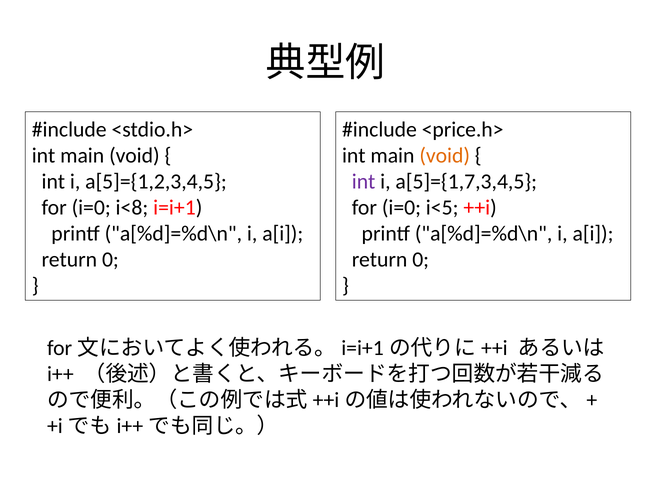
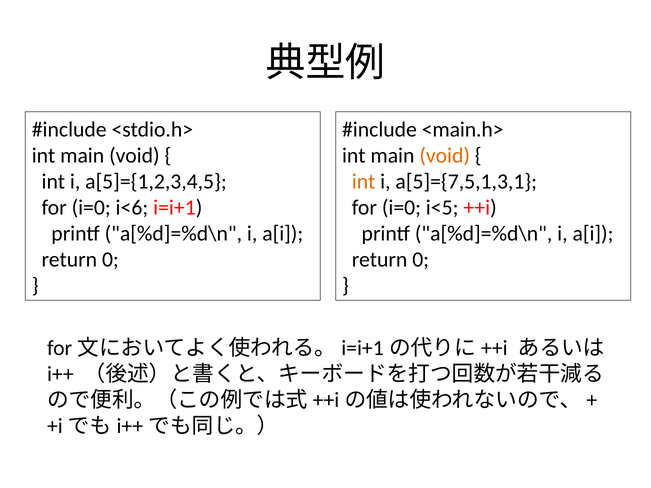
<price.h>: <price.h> -> <main.h>
int at (364, 182) colour: purple -> orange
a[5]={1,7,3,4,5: a[5]={1,7,3,4,5 -> a[5]={7,5,1,3,1
i<8: i<8 -> i<6
